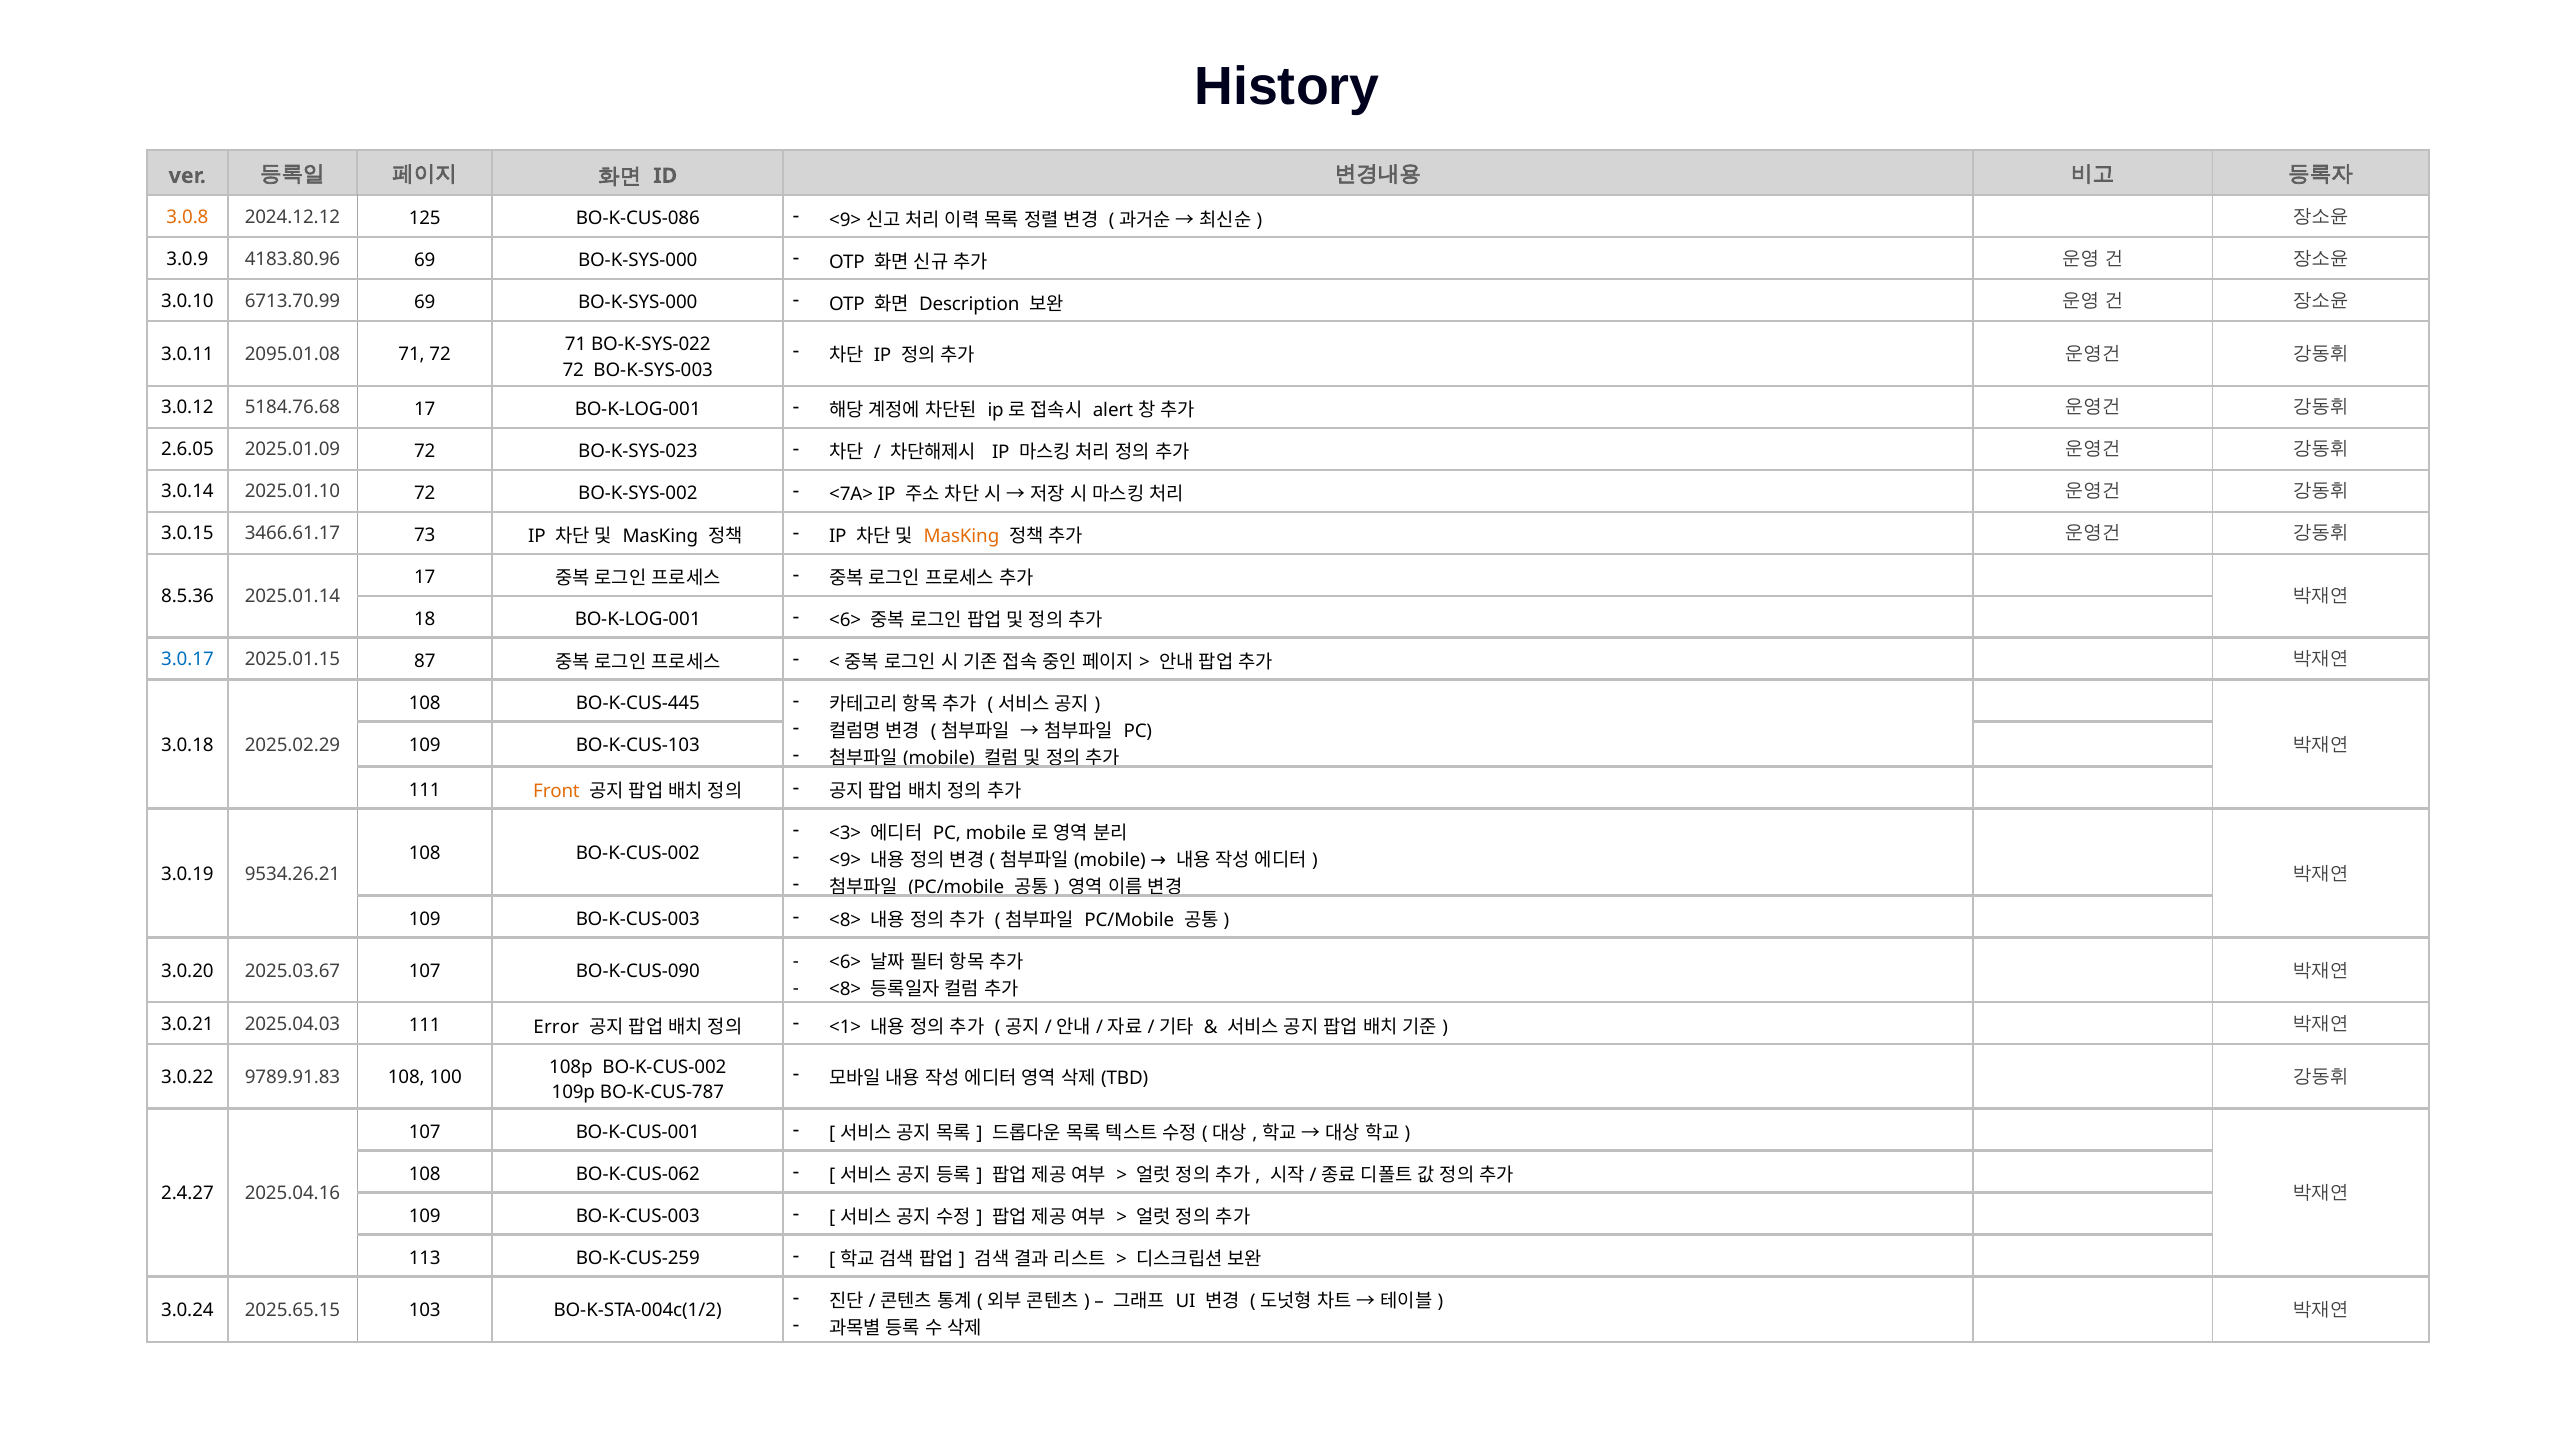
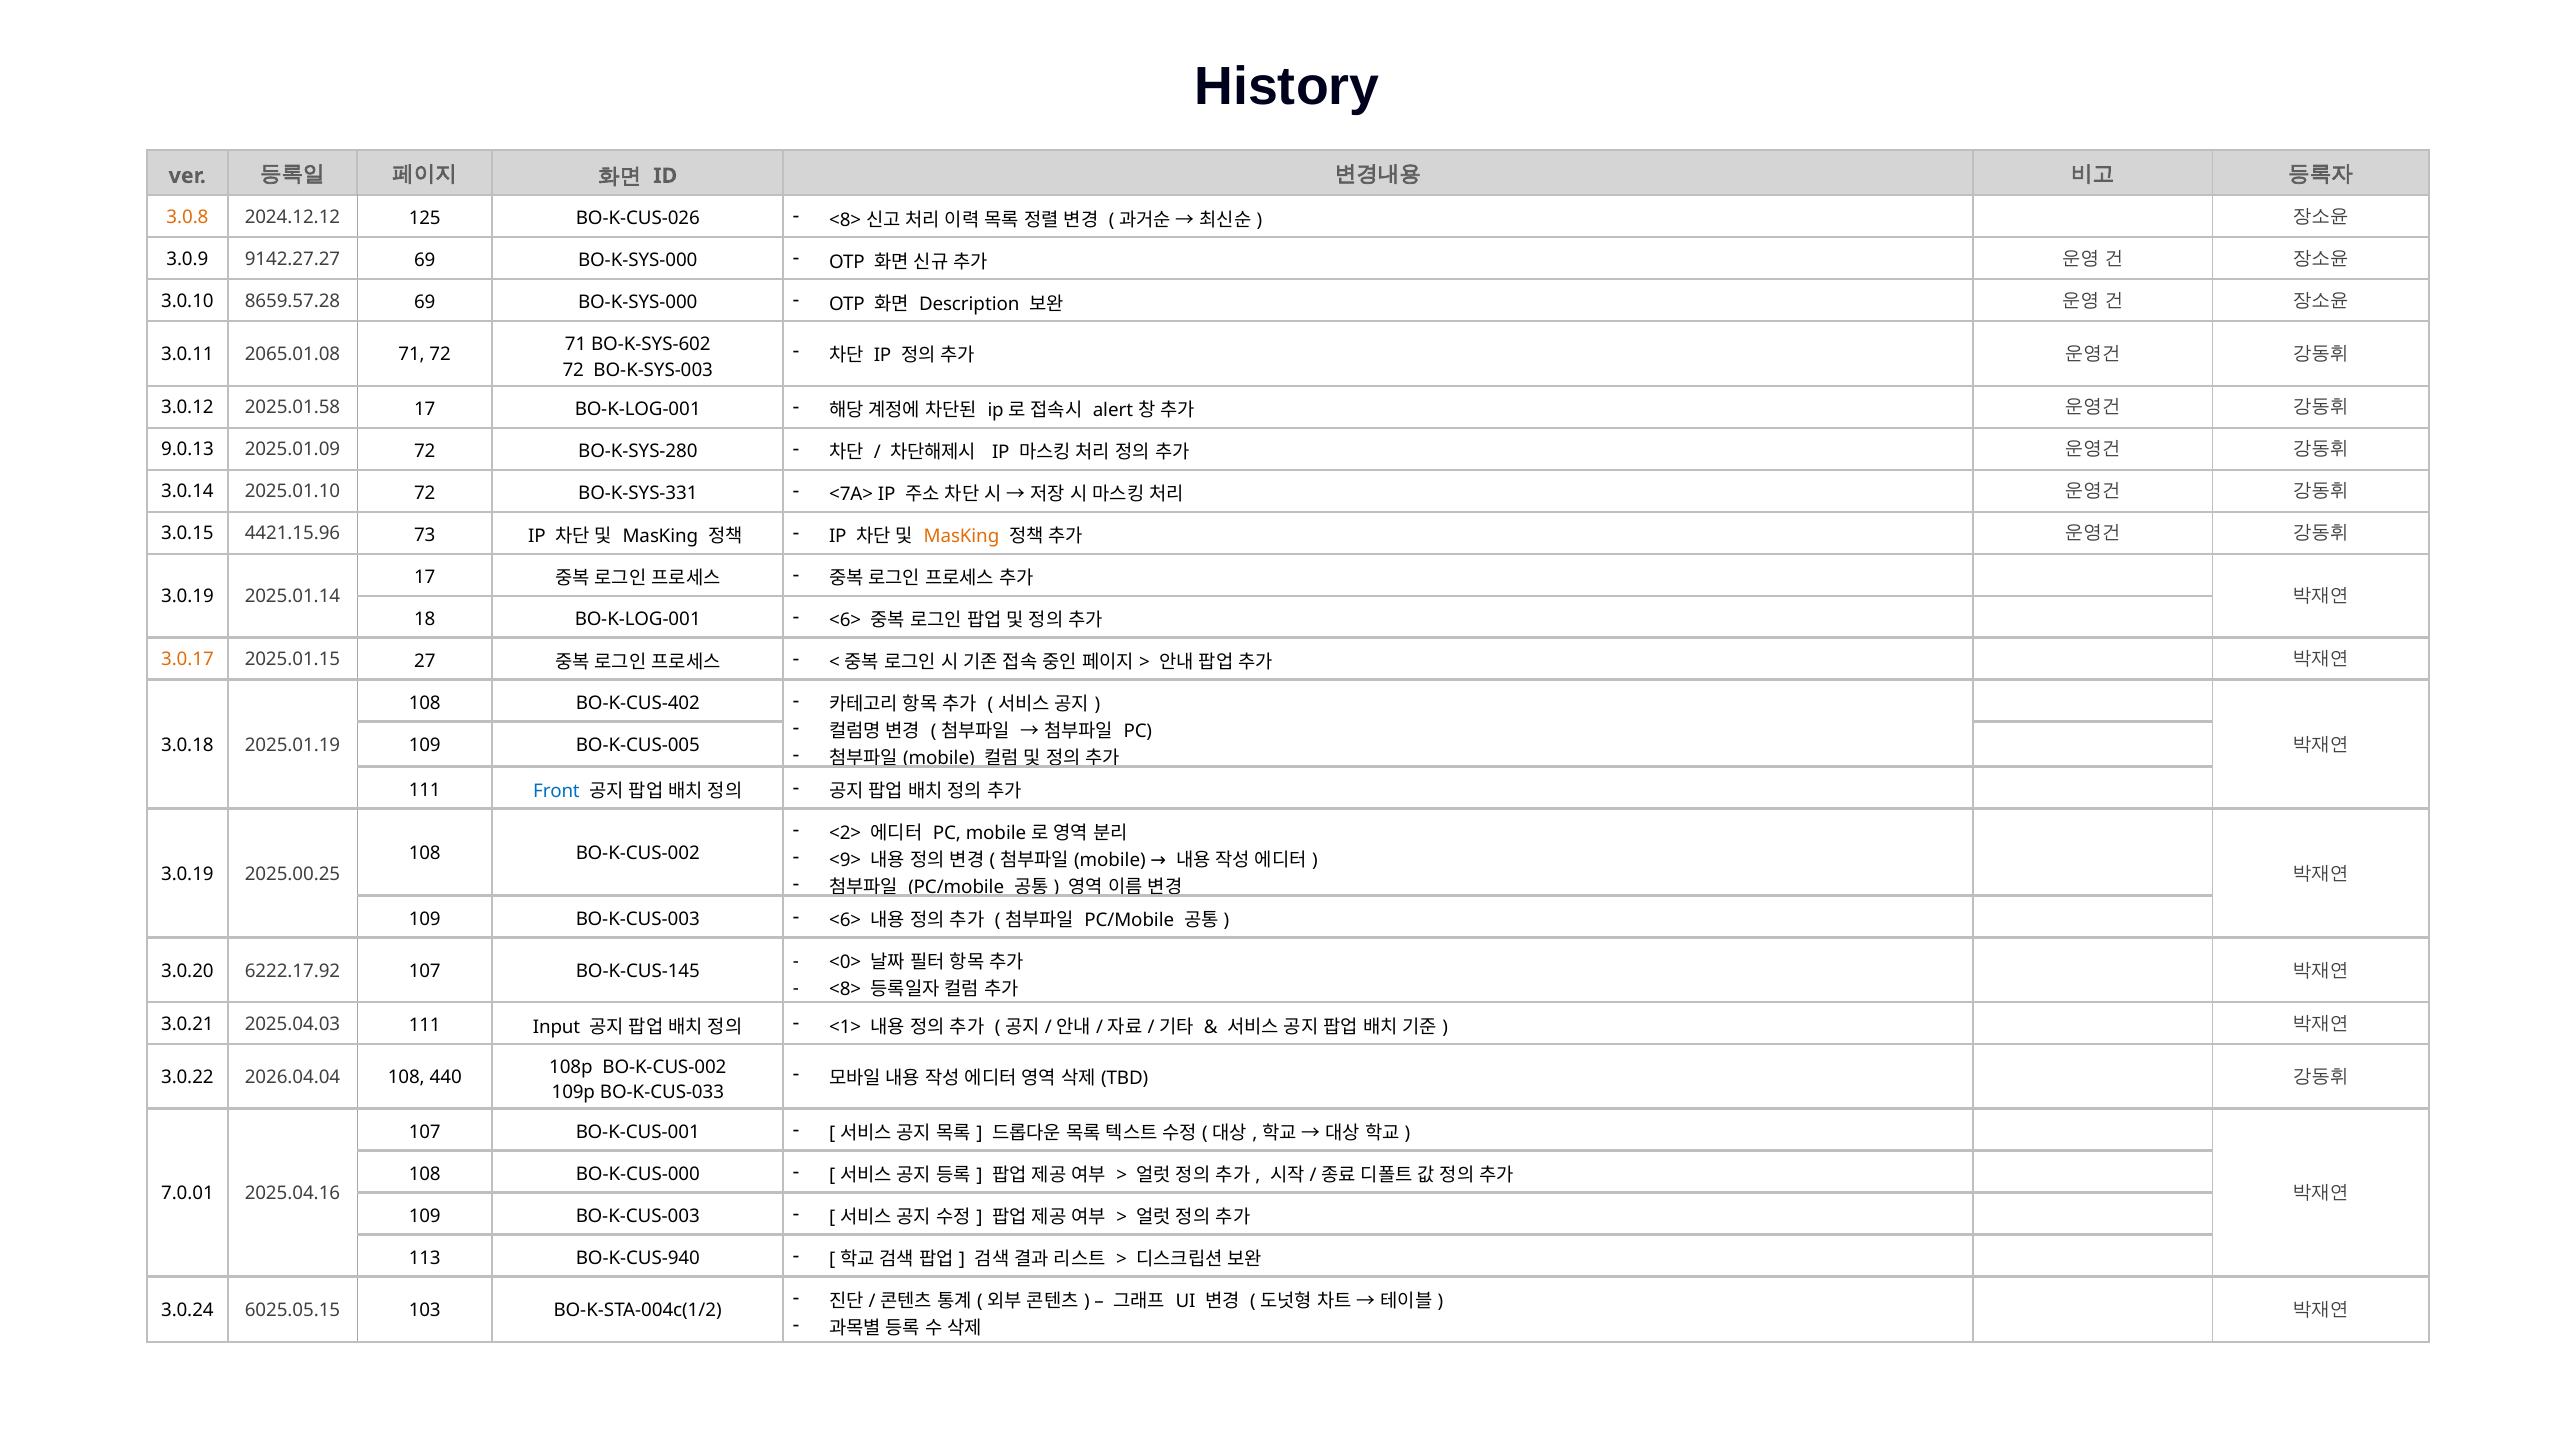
BO-K-CUS-086: BO-K-CUS-086 -> BO-K-CUS-026
<9> at (845, 220): <9> -> <8>
4183.80.96: 4183.80.96 -> 9142.27.27
6713.70.99: 6713.70.99 -> 8659.57.28
BO-K-SYS-022: BO-K-SYS-022 -> BO-K-SYS-602
2095.01.08: 2095.01.08 -> 2065.01.08
5184.76.68: 5184.76.68 -> 2025.01.58
2.6.05: 2.6.05 -> 9.0.13
BO-K-SYS-023: BO-K-SYS-023 -> BO-K-SYS-280
BO-K-SYS-002: BO-K-SYS-002 -> BO-K-SYS-331
3466.61.17: 3466.61.17 -> 4421.15.96
8.5.36 at (187, 597): 8.5.36 -> 3.0.19
3.0.17 colour: blue -> orange
87: 87 -> 27
BO-K-CUS-445: BO-K-CUS-445 -> BO-K-CUS-402
2025.02.29: 2025.02.29 -> 2025.01.19
BO-K-CUS-103: BO-K-CUS-103 -> BO-K-CUS-005
Front colour: orange -> blue
<3>: <3> -> <2>
9534.26.21: 9534.26.21 -> 2025.00.25
<8> at (845, 921): <8> -> <6>
2025.03.67: 2025.03.67 -> 6222.17.92
BO-K-CUS-090: BO-K-CUS-090 -> BO-K-CUS-145
<6> at (845, 963): <6> -> <0>
Error: Error -> Input
9789.91.83: 9789.91.83 -> 2026.04.04
100: 100 -> 440
BO-K-CUS-787: BO-K-CUS-787 -> BO-K-CUS-033
BO-K-CUS-062: BO-K-CUS-062 -> BO-K-CUS-000
2.4.27: 2.4.27 -> 7.0.01
BO-K-CUS-259: BO-K-CUS-259 -> BO-K-CUS-940
2025.65.15: 2025.65.15 -> 6025.05.15
